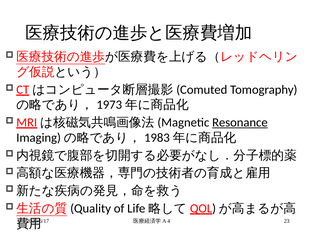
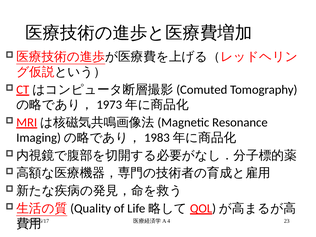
Resonance underline: present -> none
